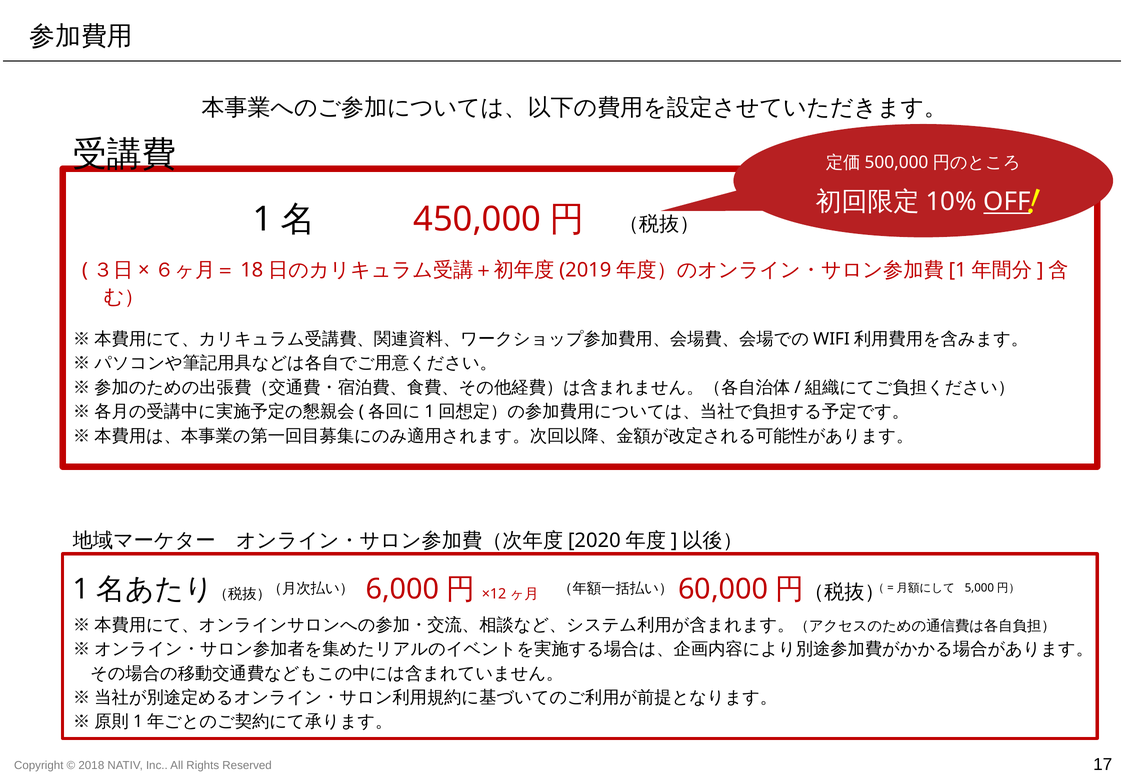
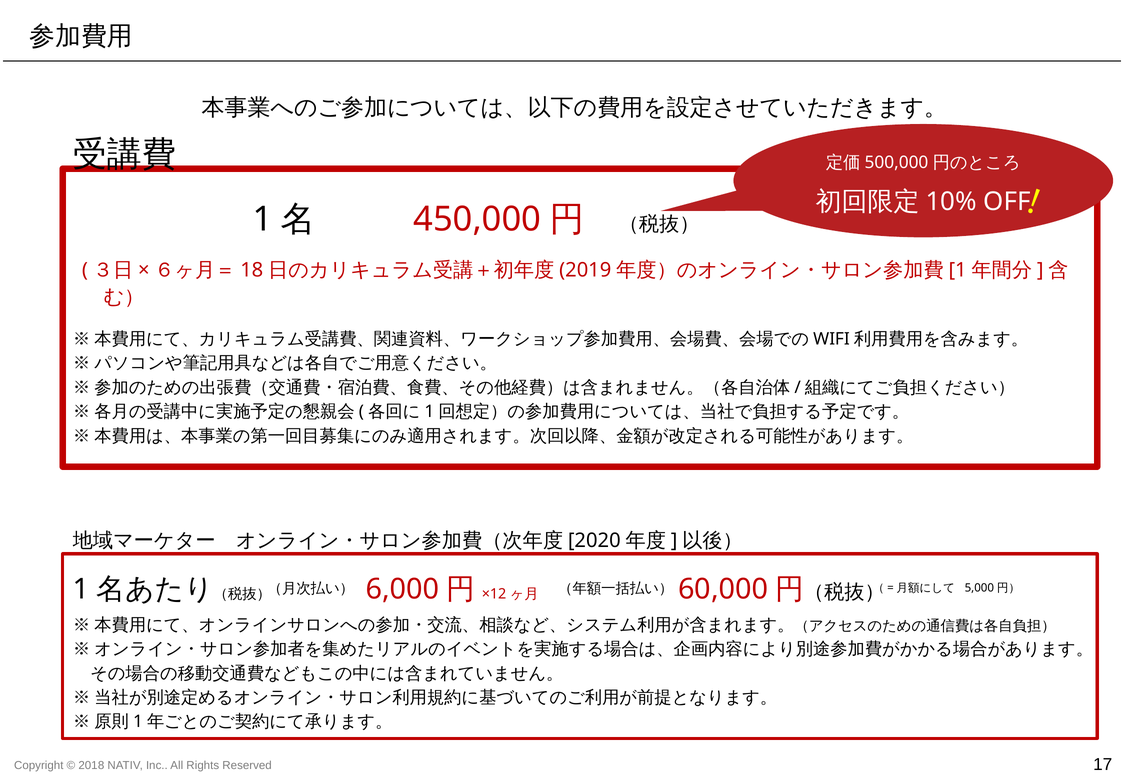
OFF underline: present -> none
